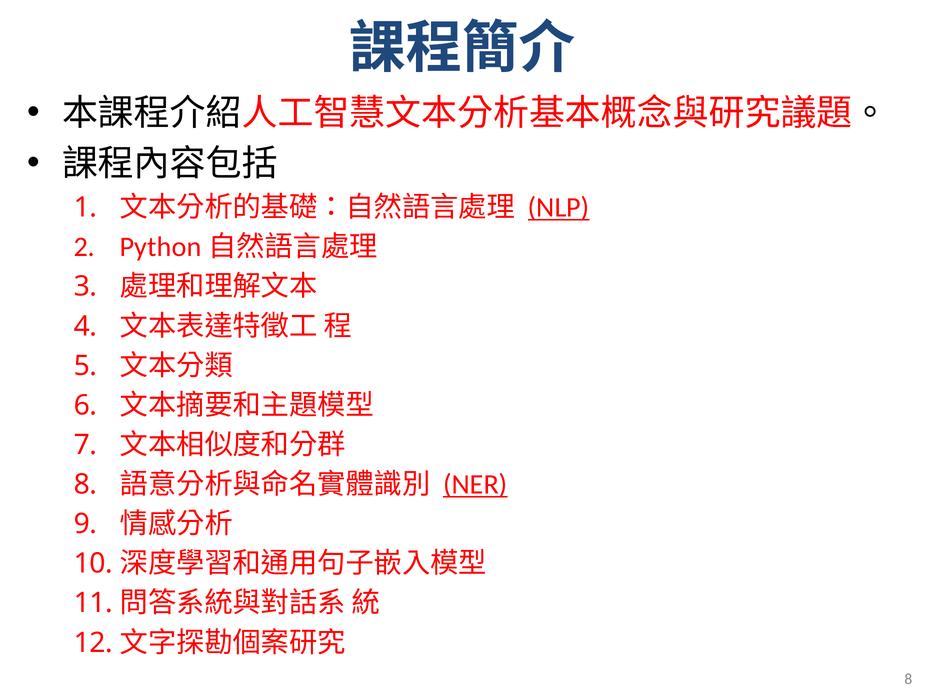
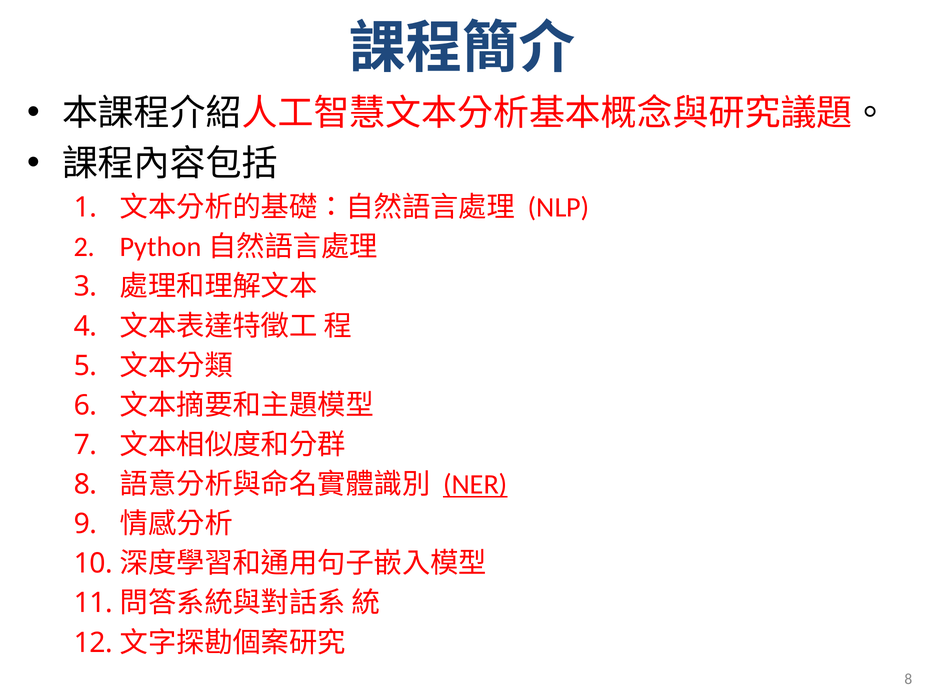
NLP underline: present -> none
